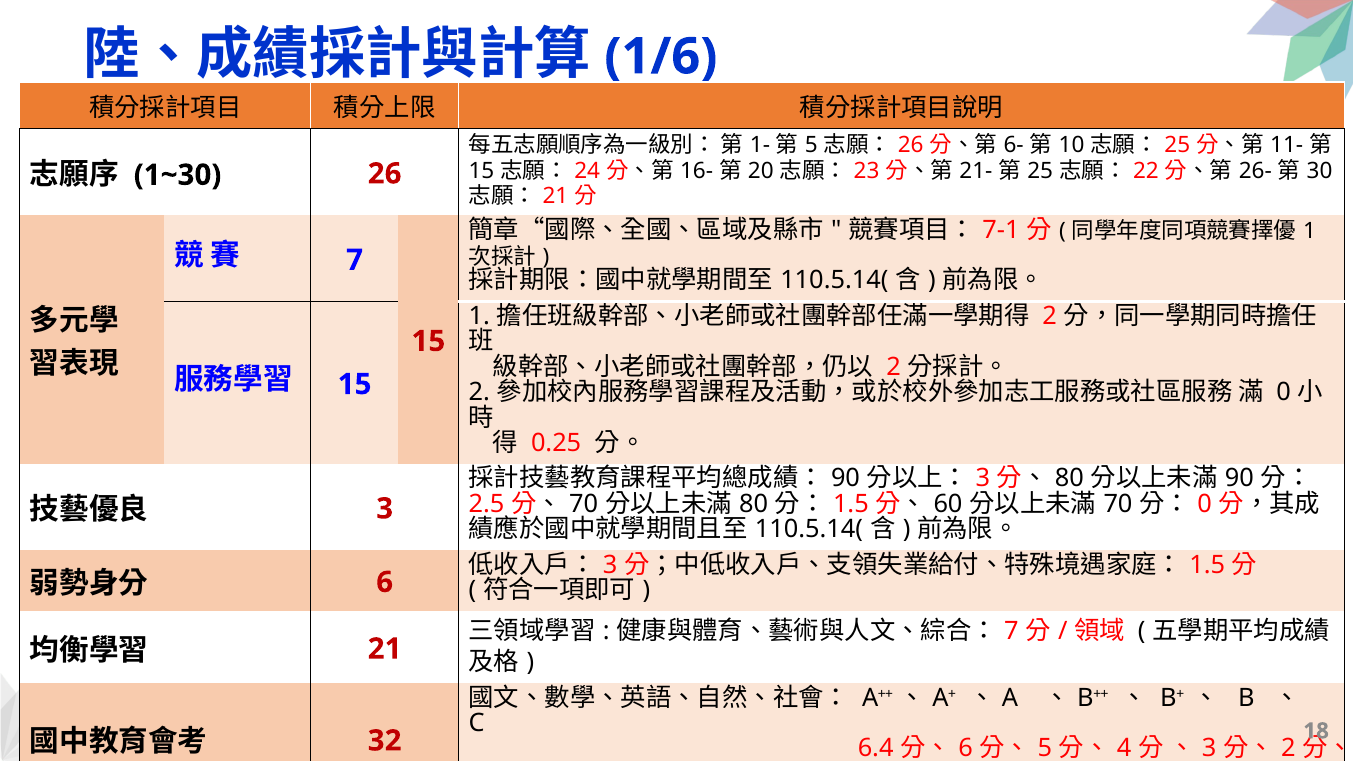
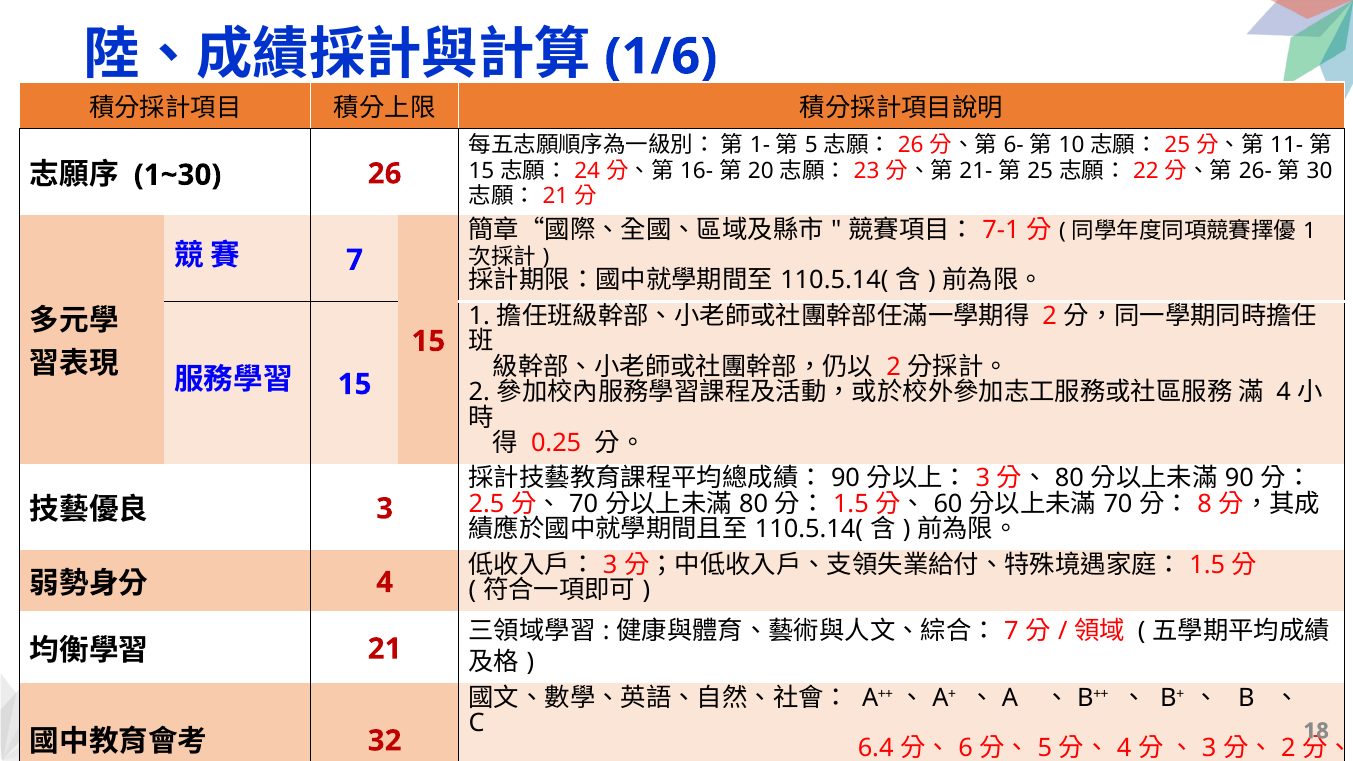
0 at (1284, 392): 0 -> 4
0 at (1205, 504): 0 -> 8
6 at (385, 582): 6 -> 4
